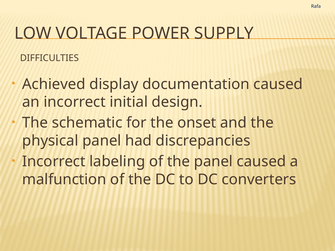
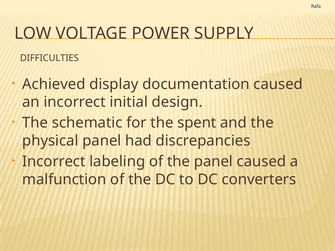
onset: onset -> spent
